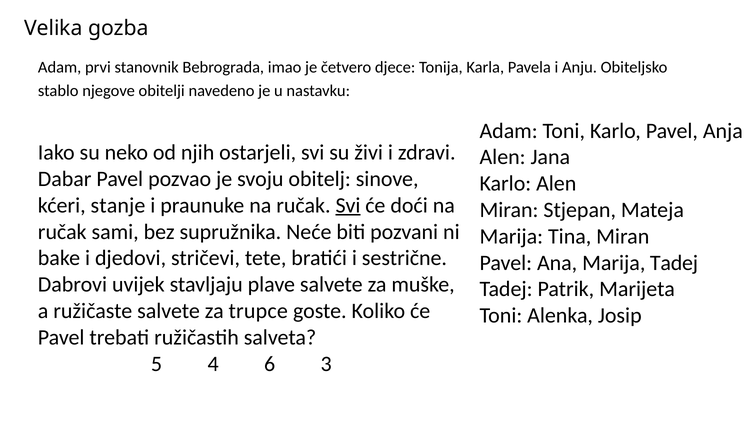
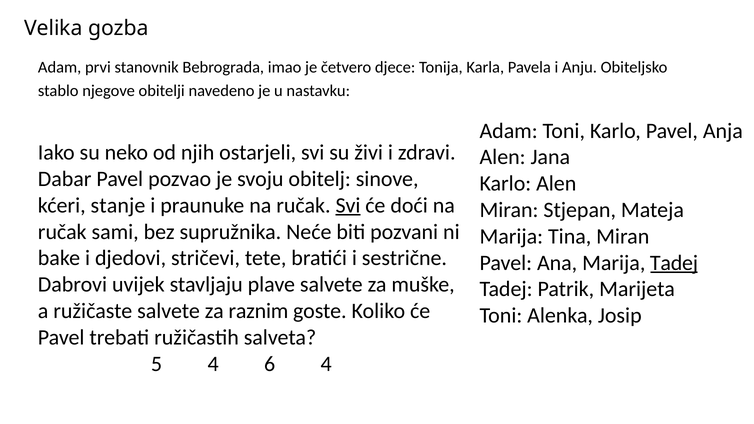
Tadej at (674, 263) underline: none -> present
trupce: trupce -> raznim
6 3: 3 -> 4
